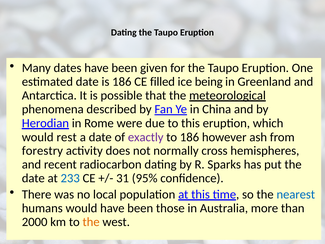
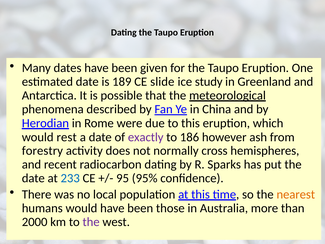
is 186: 186 -> 189
filled: filled -> slide
being: being -> study
31: 31 -> 95
nearest colour: blue -> orange
the at (91, 222) colour: orange -> purple
